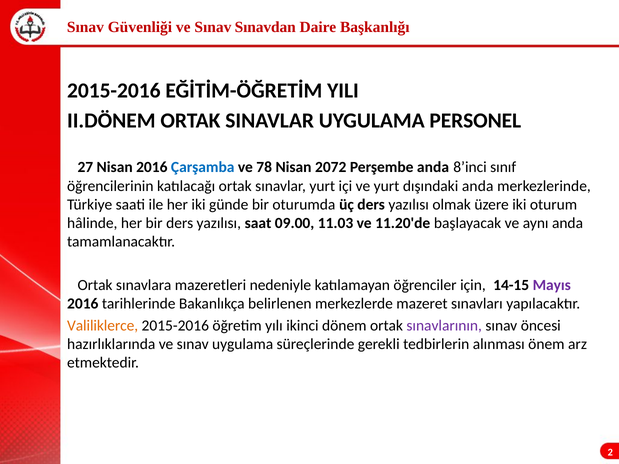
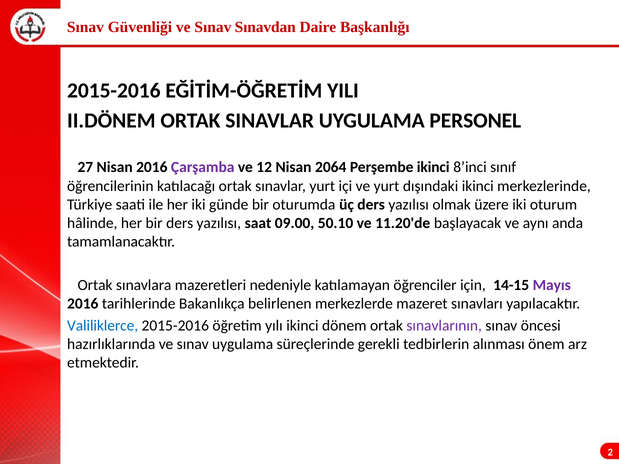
Çarşamba colour: blue -> purple
78: 78 -> 12
2072: 2072 -> 2064
Perşembe anda: anda -> ikinci
dışındaki anda: anda -> ikinci
11.03: 11.03 -> 50.10
Valiliklerce colour: orange -> blue
